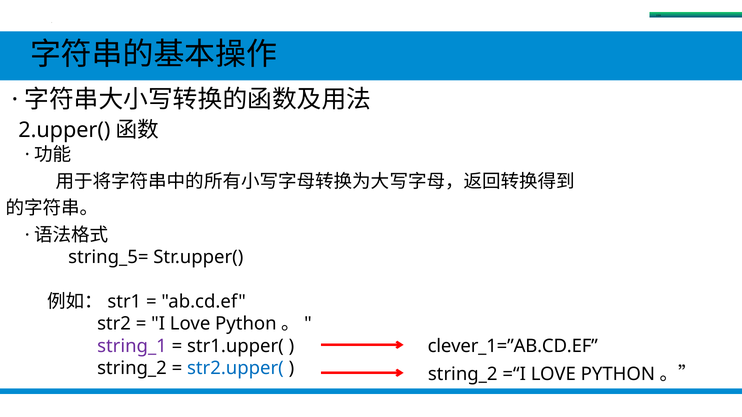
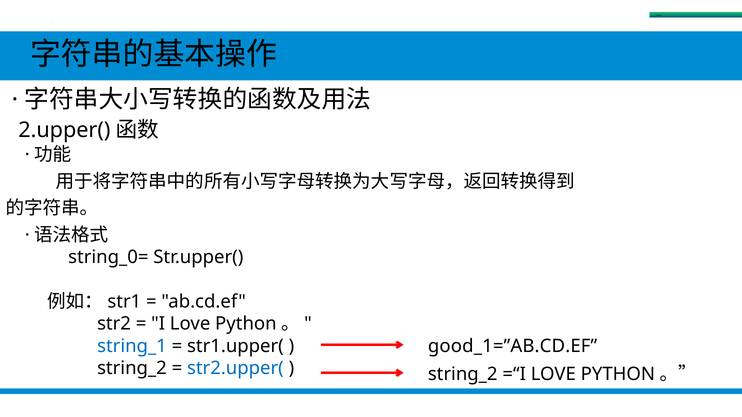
string_5=: string_5= -> string_0=
clever_1=”AB.CD.EF: clever_1=”AB.CD.EF -> good_1=”AB.CD.EF
string_1 colour: purple -> blue
